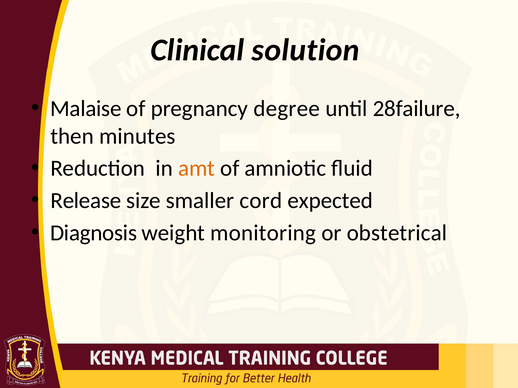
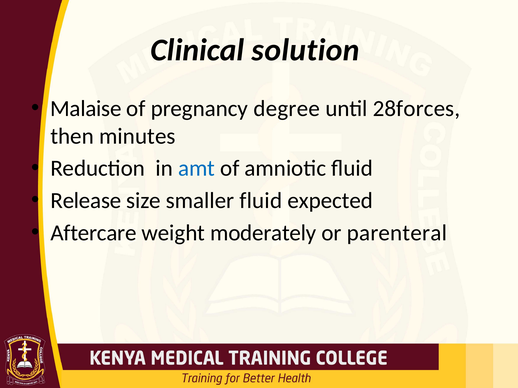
28failure: 28failure -> 28forces
amt colour: orange -> blue
smaller cord: cord -> fluid
Diagnosis: Diagnosis -> Aftercare
monitoring: monitoring -> moderately
obstetrical: obstetrical -> parenteral
